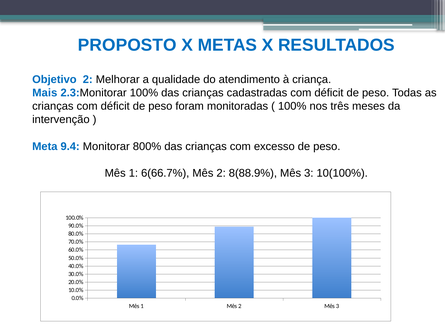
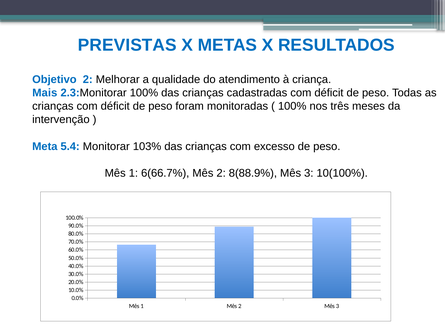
PROPOSTO: PROPOSTO -> PREVISTAS
9.4: 9.4 -> 5.4
800%: 800% -> 103%
